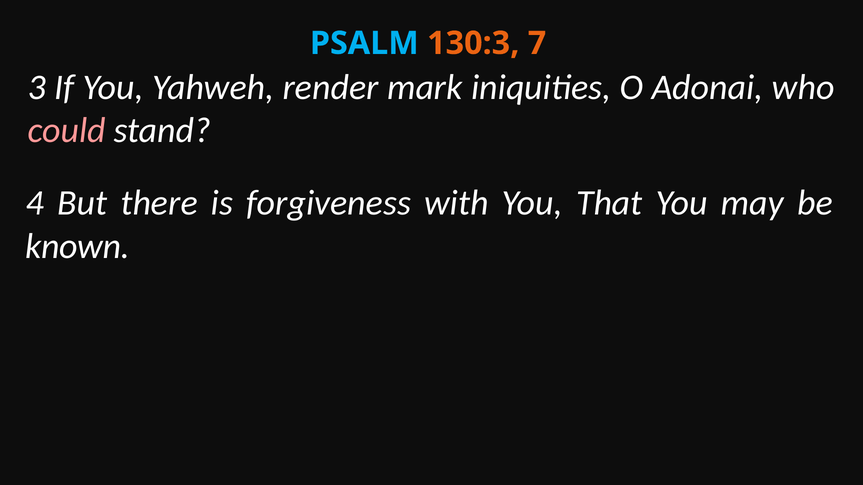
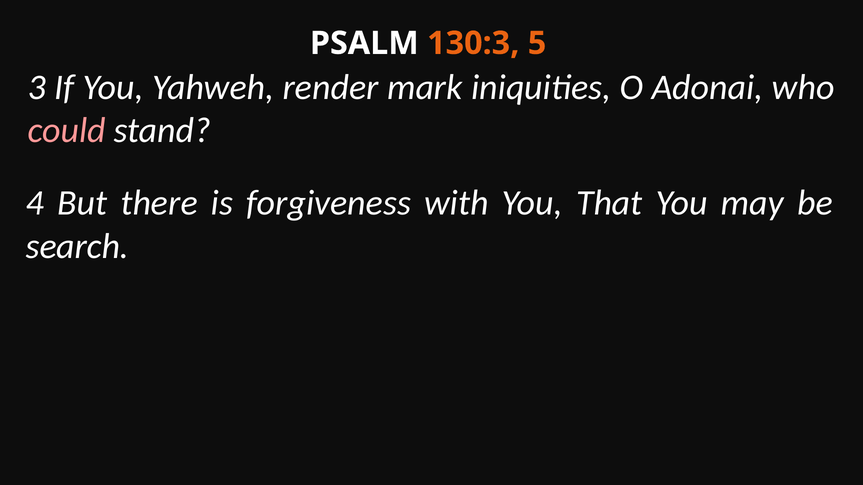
PSALM colour: light blue -> white
7: 7 -> 5
known: known -> search
